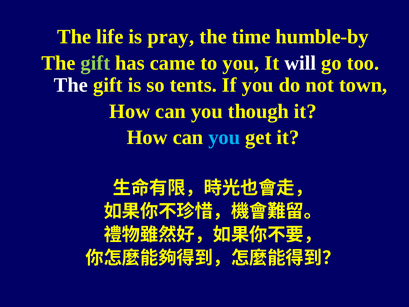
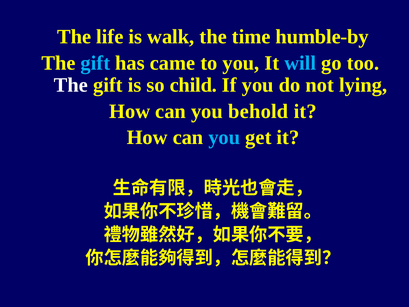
pray: pray -> walk
gift at (95, 63) colour: light green -> light blue
will colour: white -> light blue
tents: tents -> child
town: town -> lying
though: though -> behold
